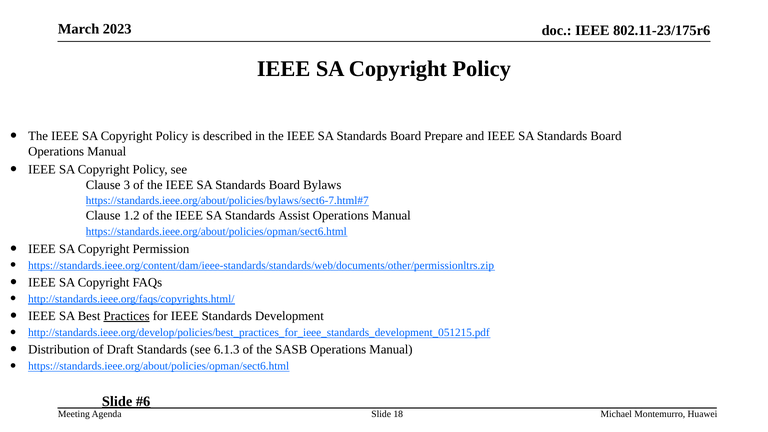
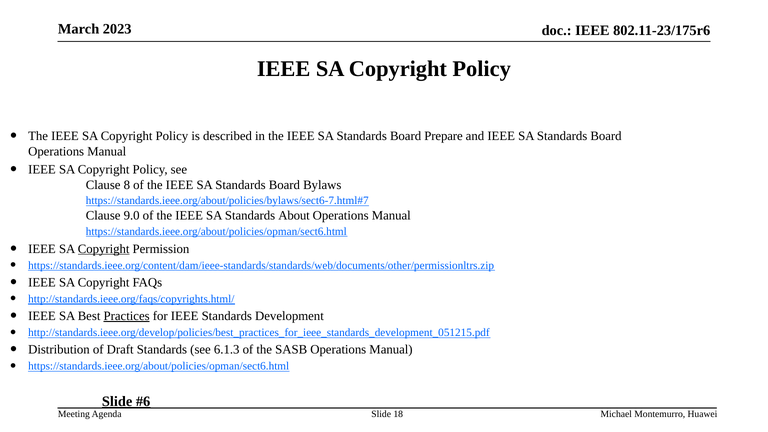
3: 3 -> 8
1.2: 1.2 -> 9.0
Assist: Assist -> About
Copyright at (104, 249) underline: none -> present
